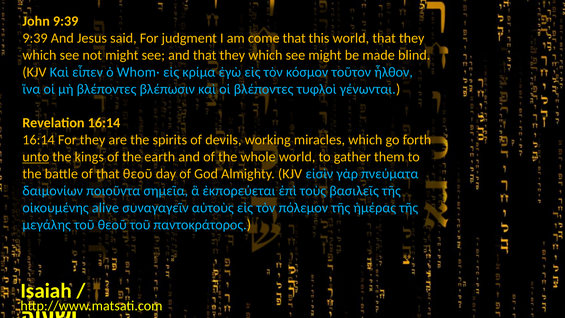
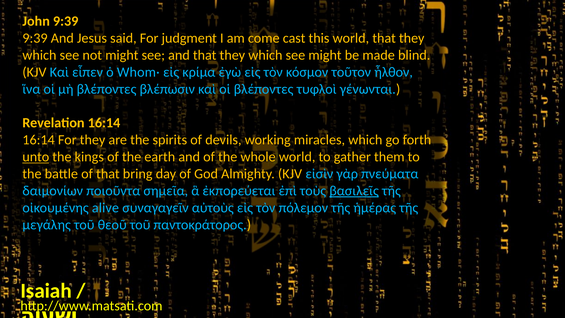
come that: that -> cast
that θεοῦ: θεοῦ -> bring
βασιλεῖς underline: none -> present
